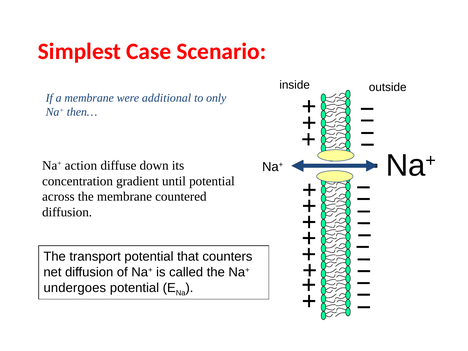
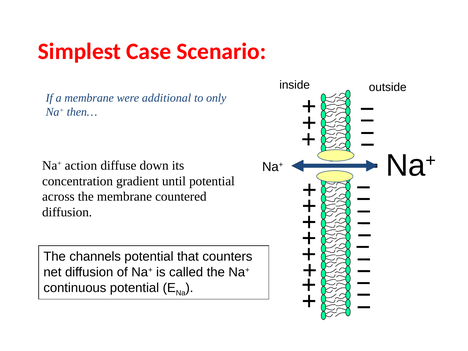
transport: transport -> channels
undergoes: undergoes -> continuous
